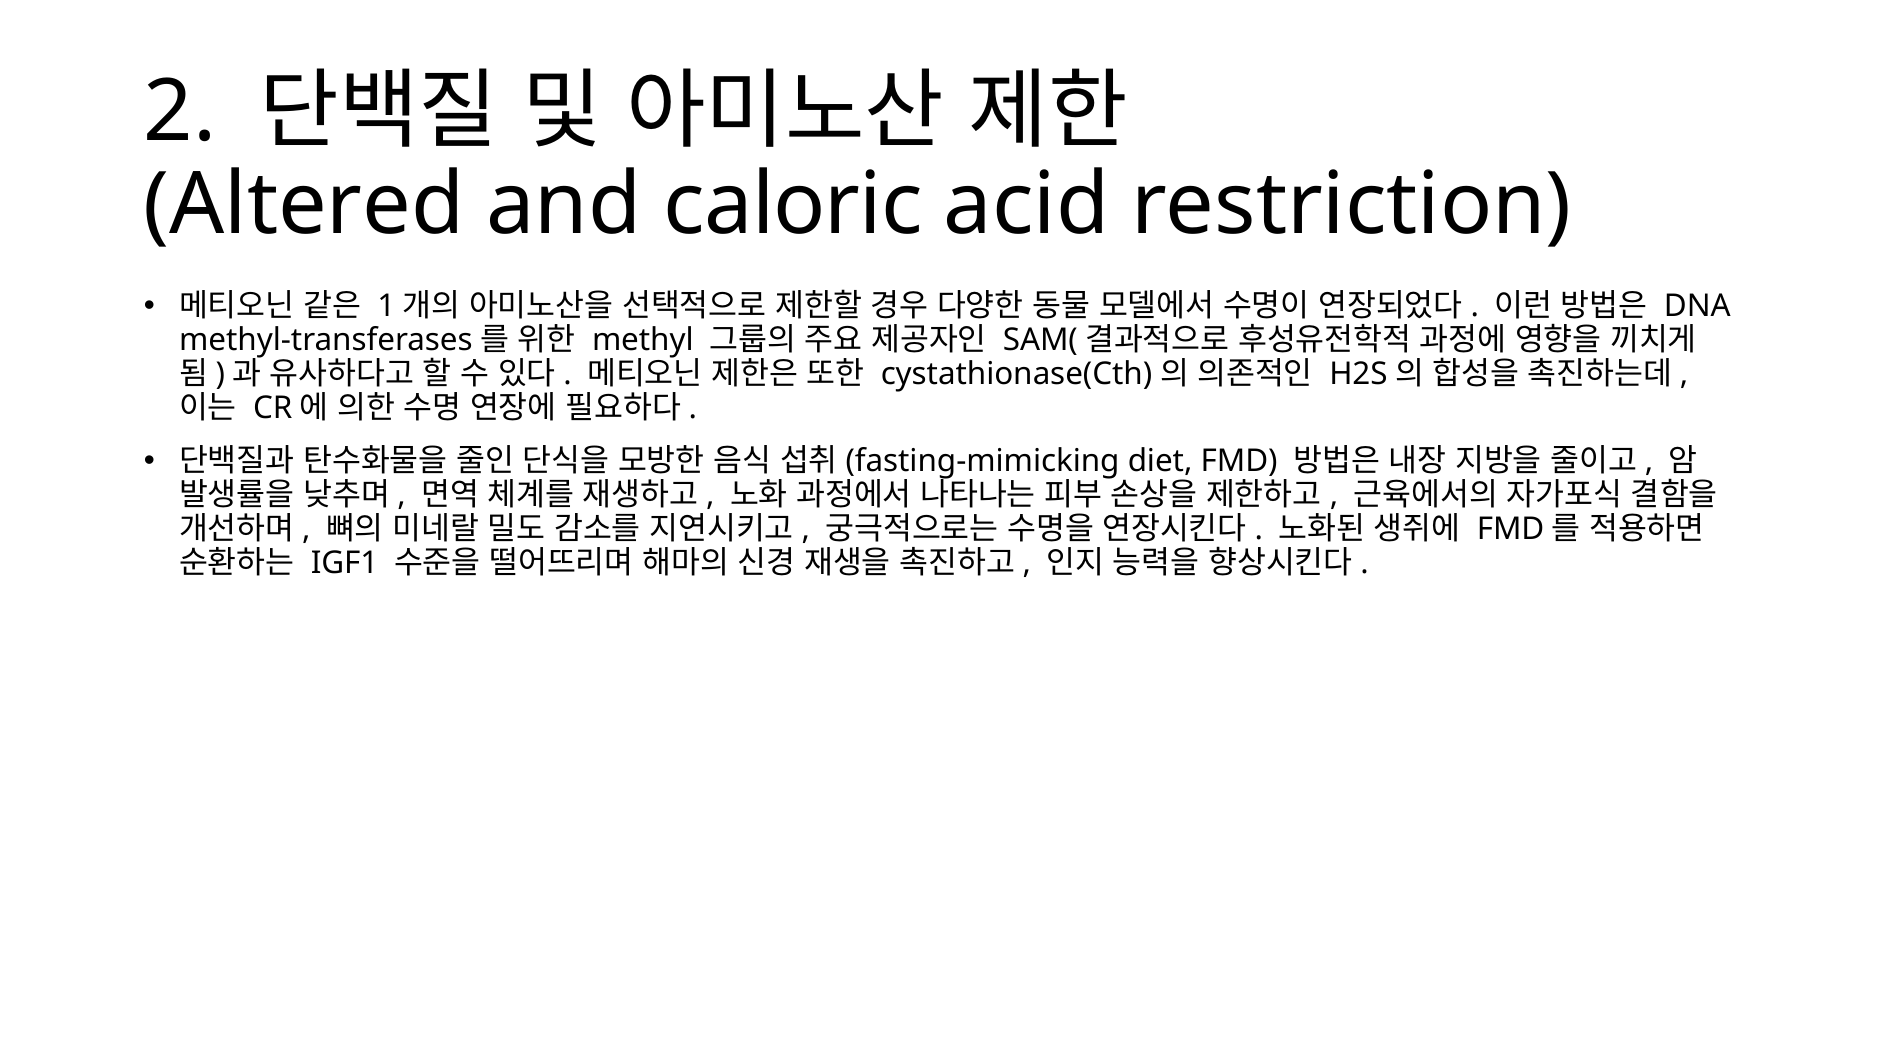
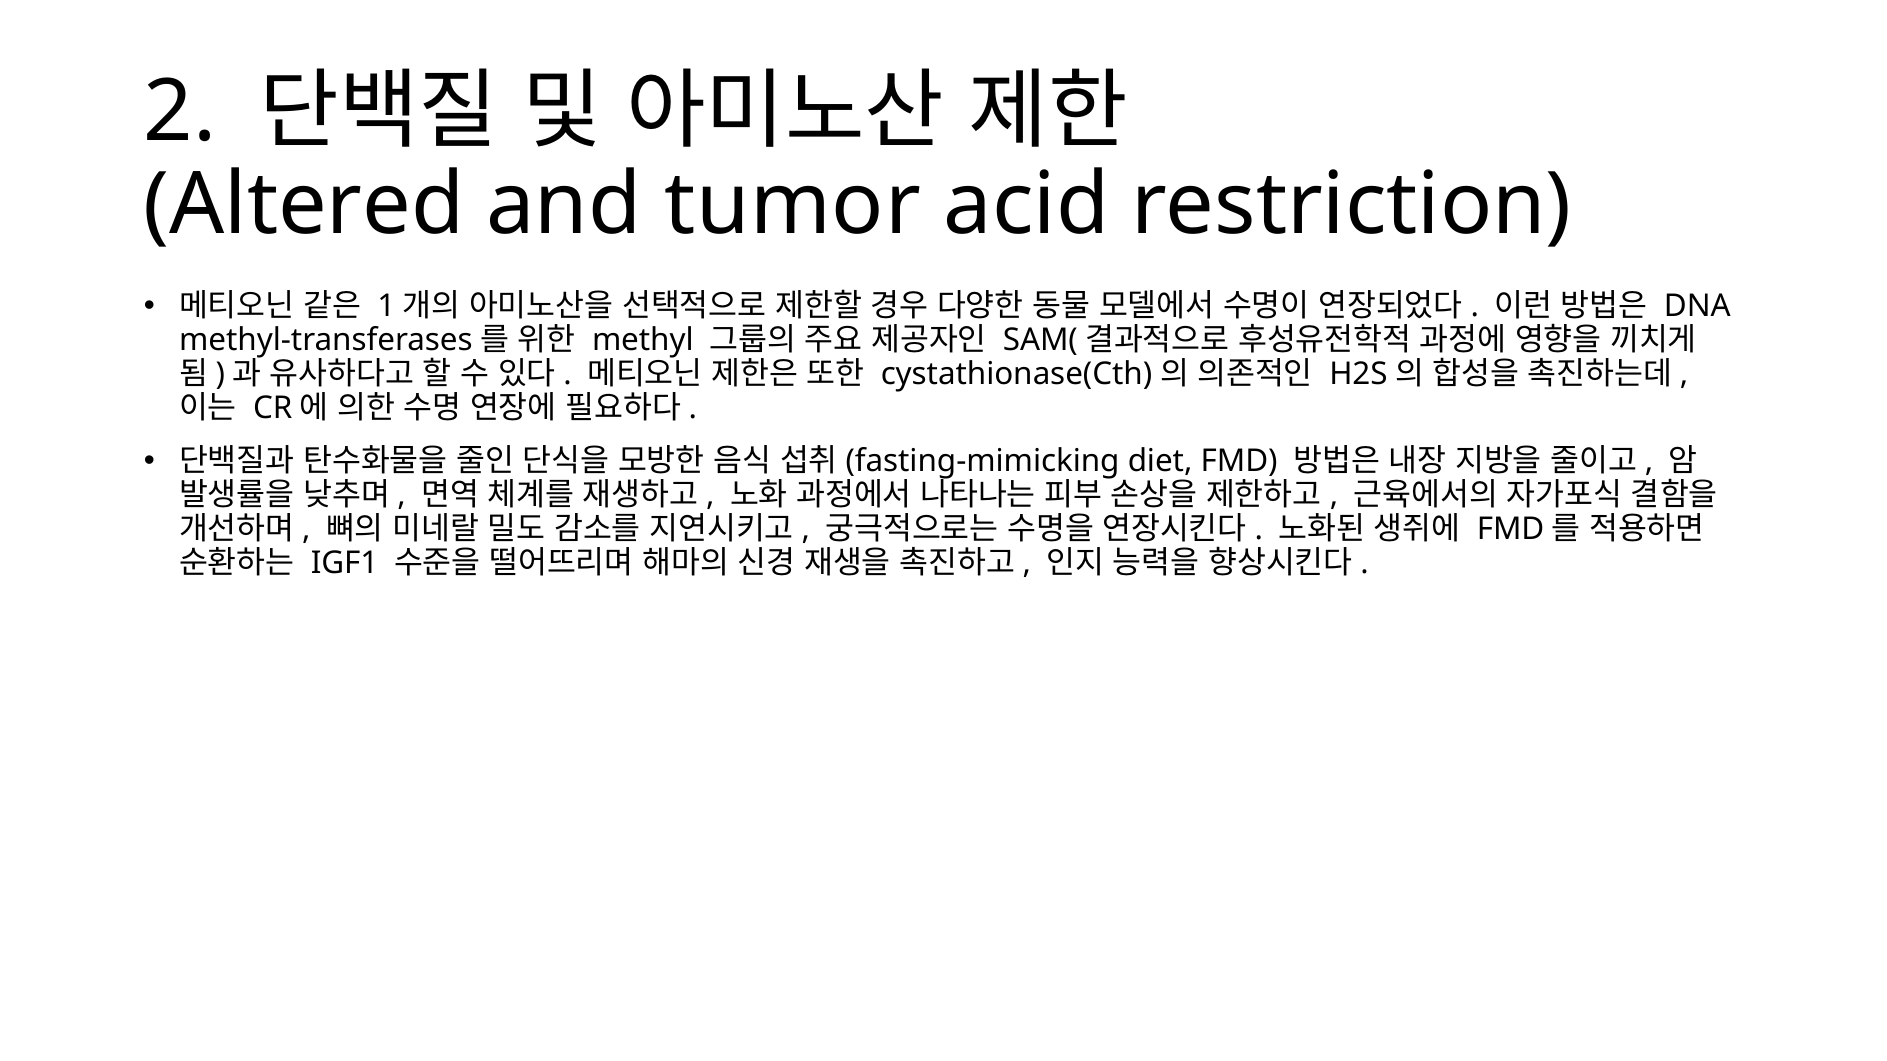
caloric: caloric -> tumor
